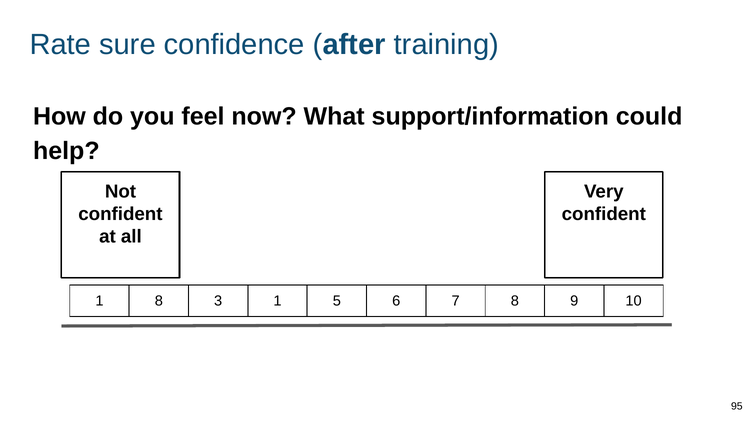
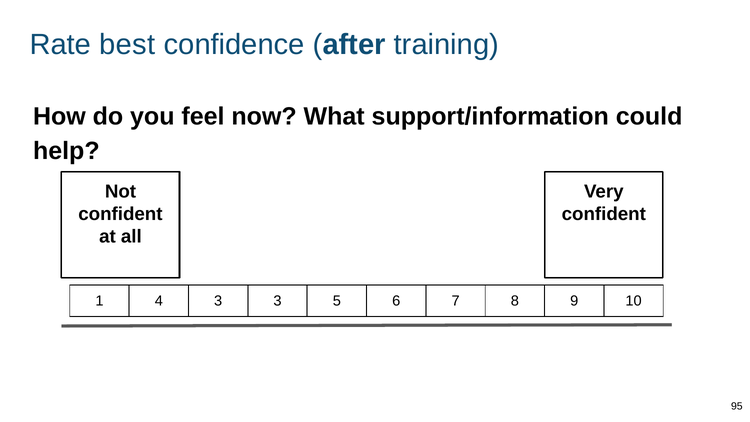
sure: sure -> best
1 8: 8 -> 4
3 1: 1 -> 3
